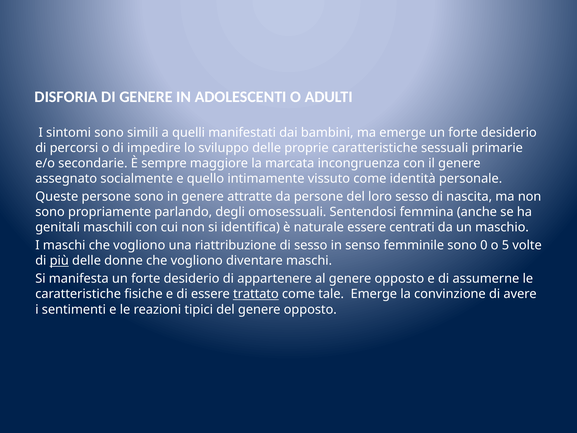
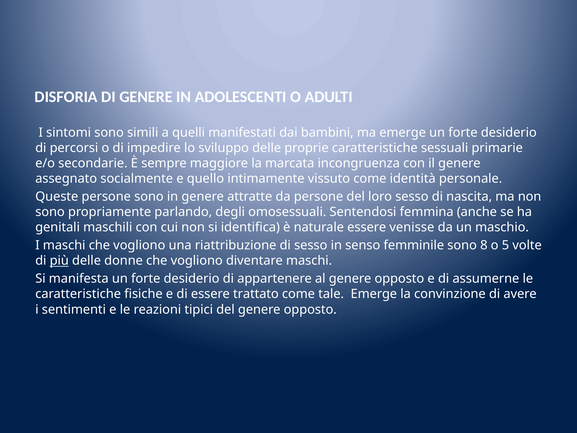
centrati: centrati -> venisse
0: 0 -> 8
trattato underline: present -> none
